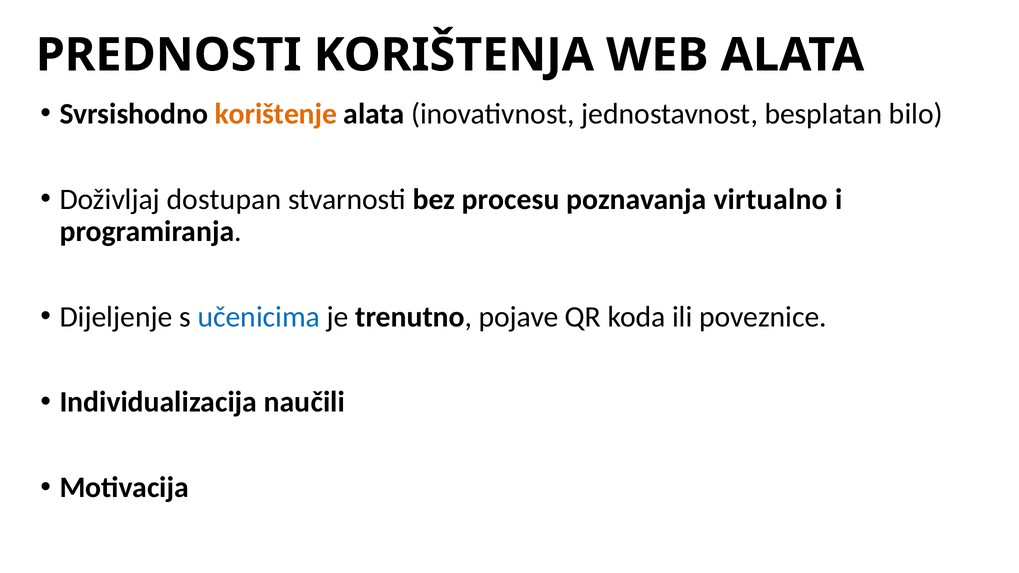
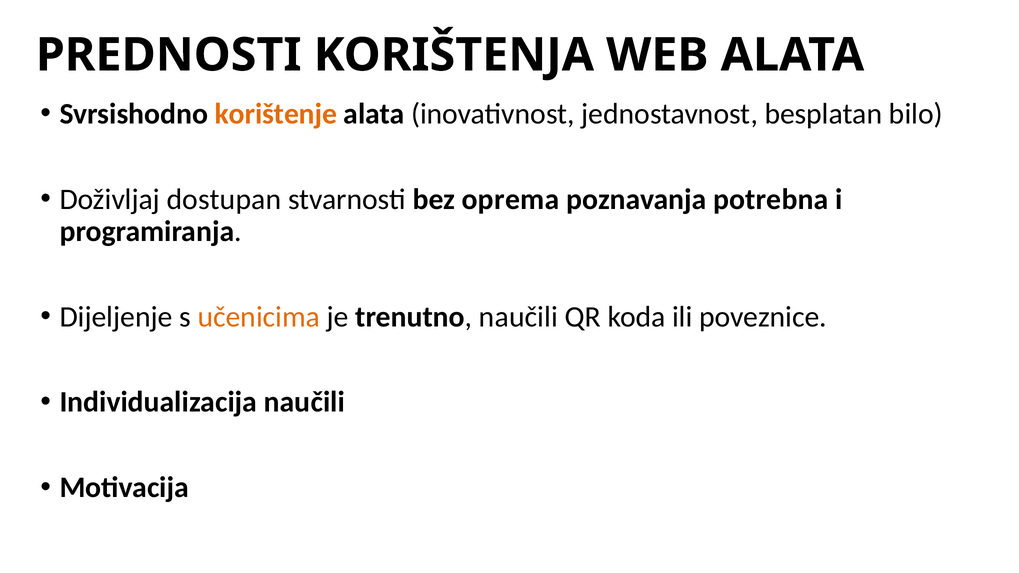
procesu: procesu -> oprema
virtualno: virtualno -> potrebna
učenicima colour: blue -> orange
trenutno pojave: pojave -> naučili
